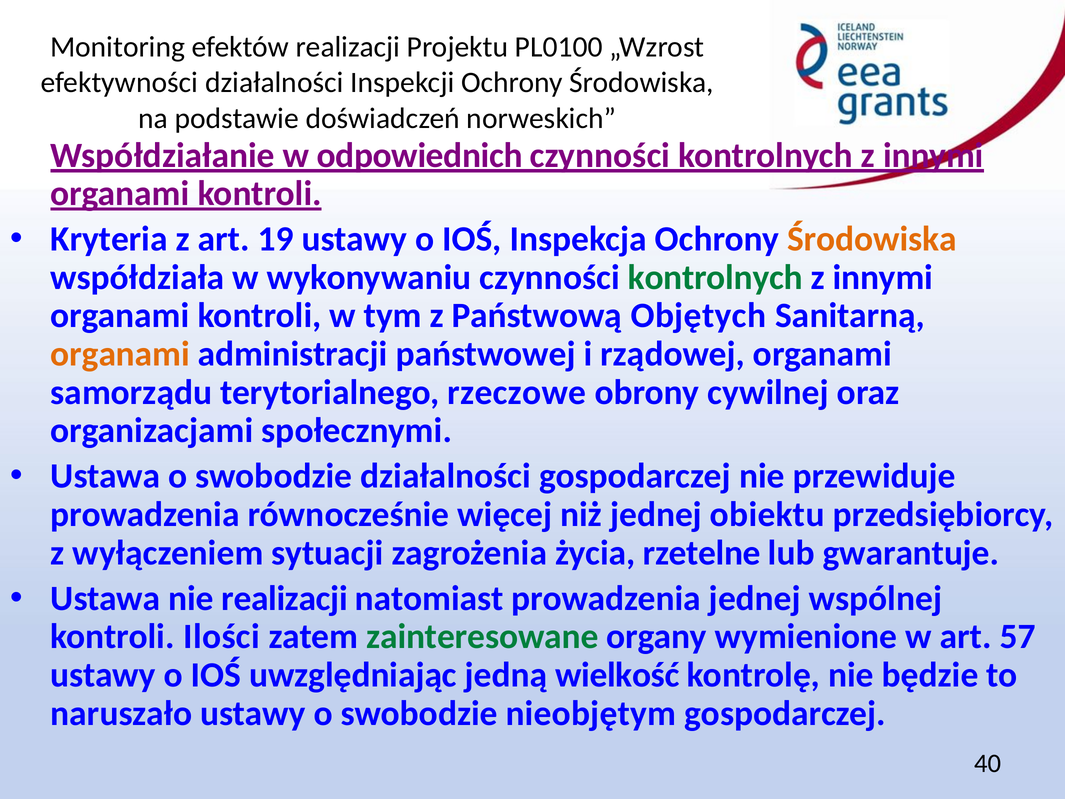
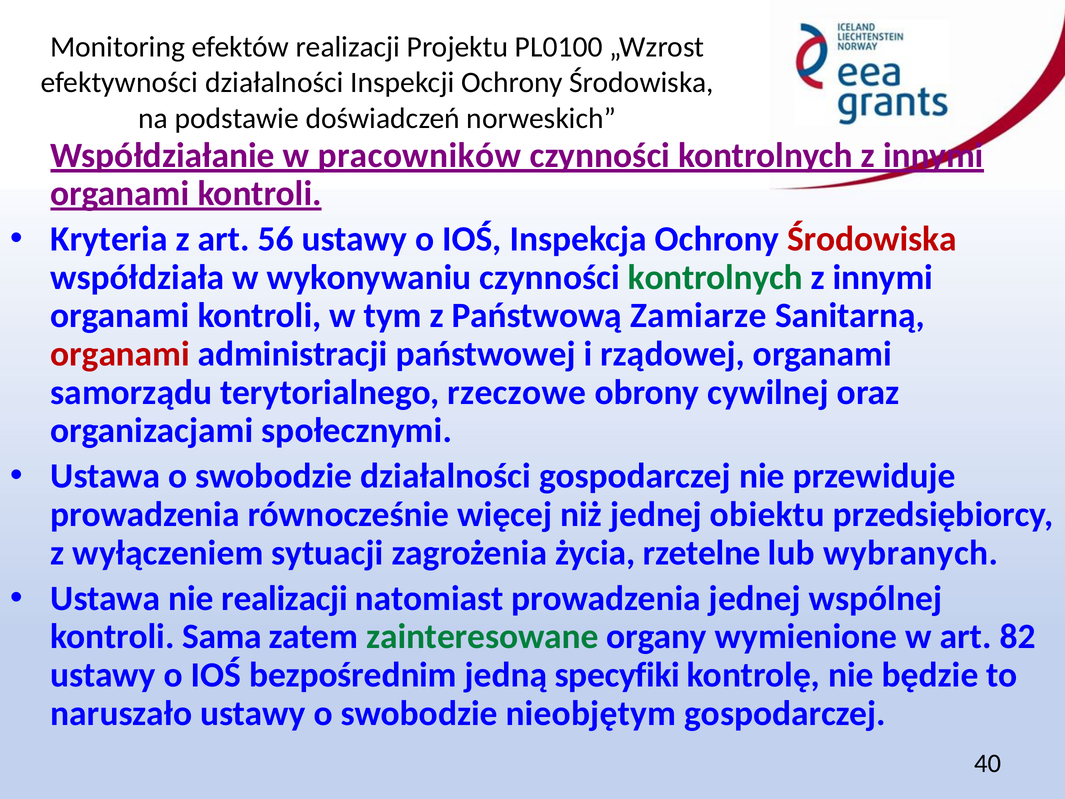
odpowiednich: odpowiednich -> pracowników
19: 19 -> 56
Środowiska at (872, 239) colour: orange -> red
Objętych: Objętych -> Zamiarze
organami at (120, 354) colour: orange -> red
gwarantuje: gwarantuje -> wybranych
Ilości: Ilości -> Sama
57: 57 -> 82
uwzględniając: uwzględniając -> bezpośrednim
wielkość: wielkość -> specyfiki
